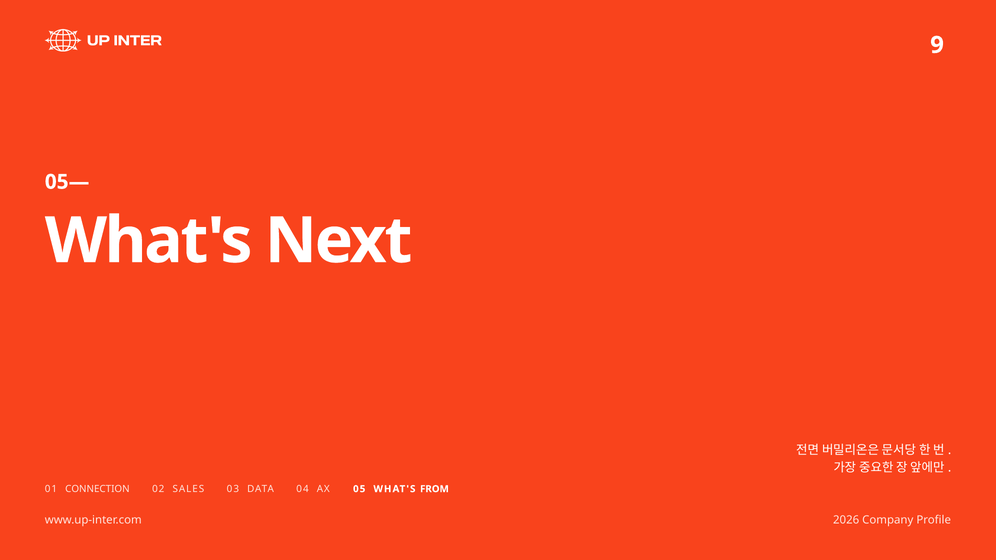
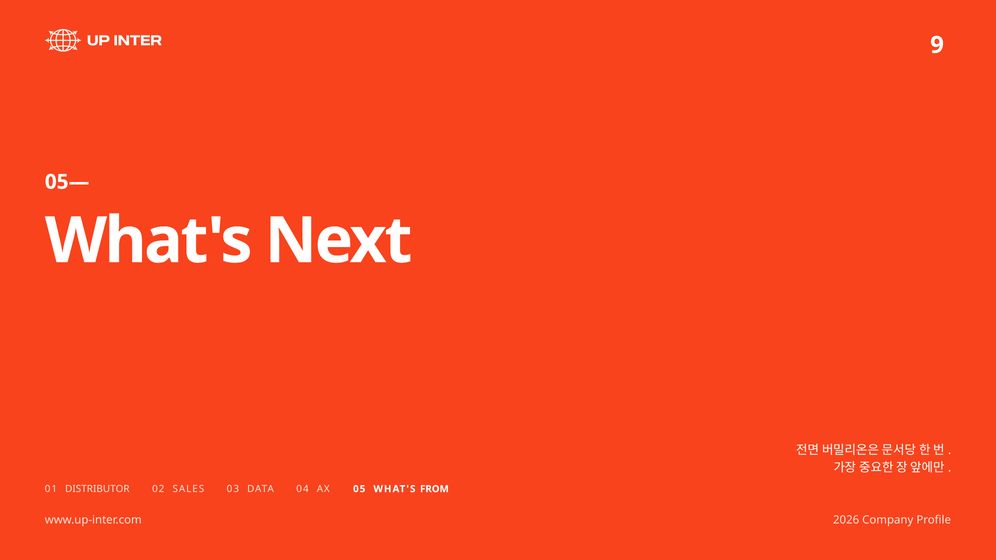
CONNECTION: CONNECTION -> DISTRIBUTOR
